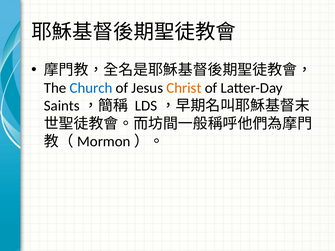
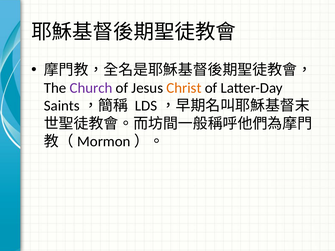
Church colour: blue -> purple
